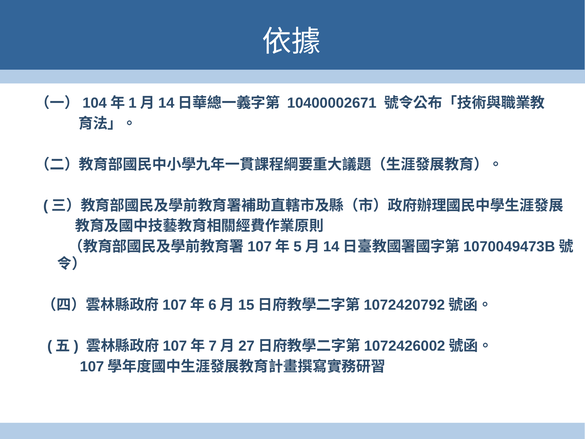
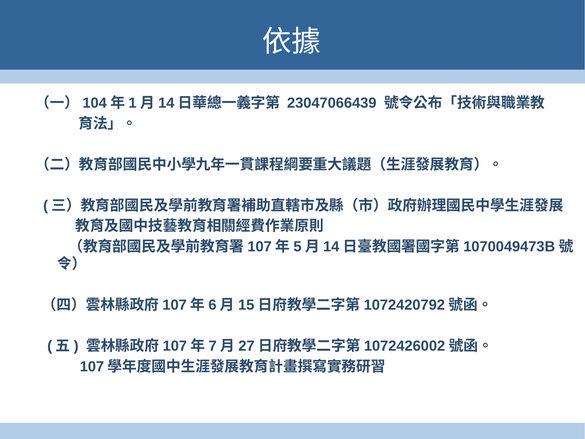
10400002671: 10400002671 -> 23047066439
